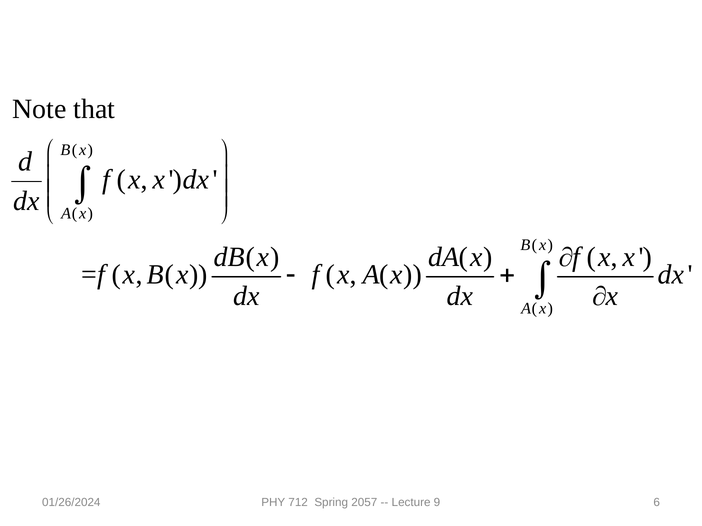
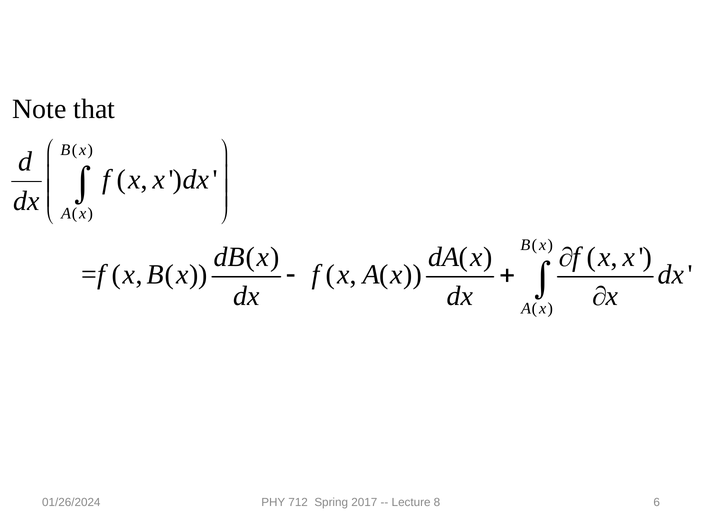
2057: 2057 -> 2017
9: 9 -> 8
